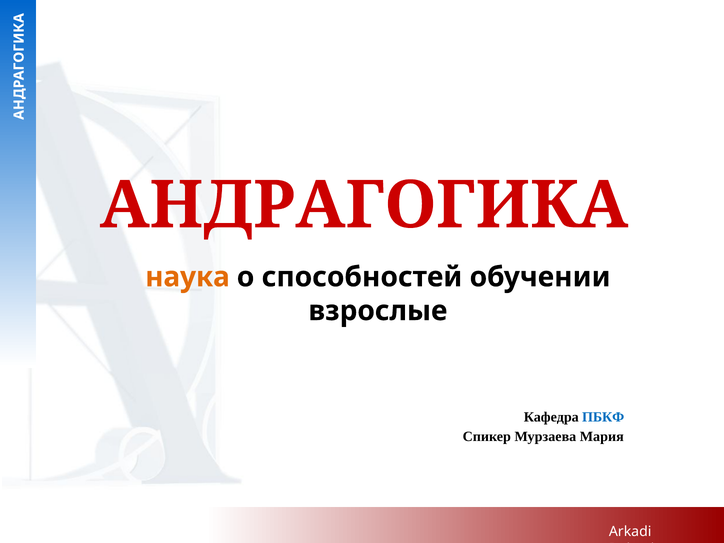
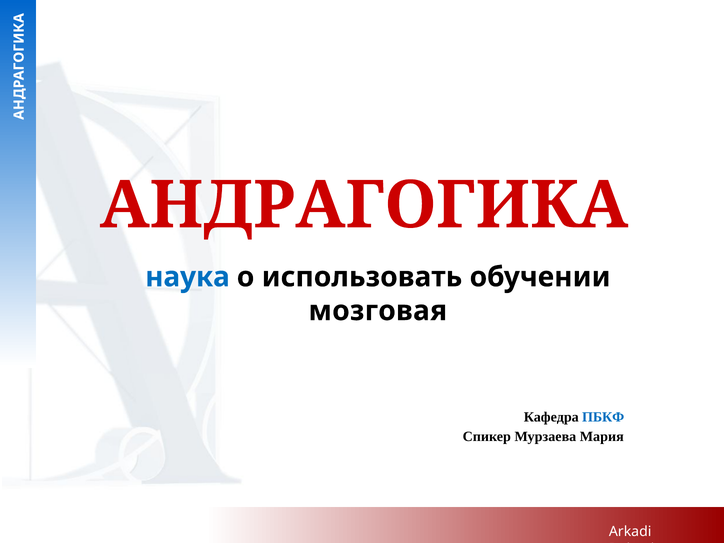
наука colour: orange -> blue
способностей: способностей -> использовать
взрослые: взрослые -> мозговая
